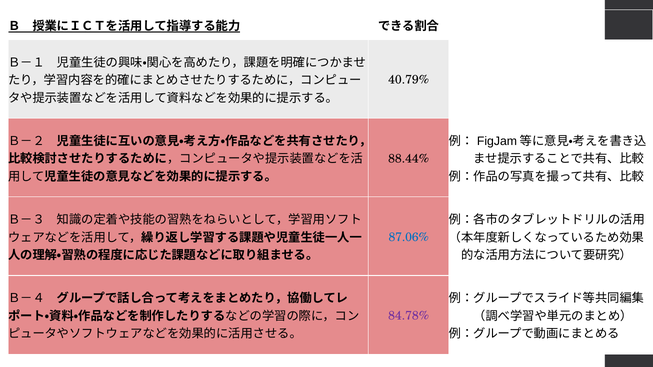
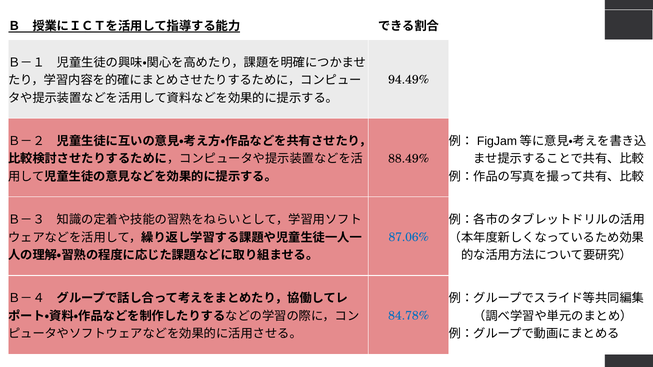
40.79%: 40.79% -> 94.49%
88.44%: 88.44% -> 88.49%
84.78% colour: purple -> blue
